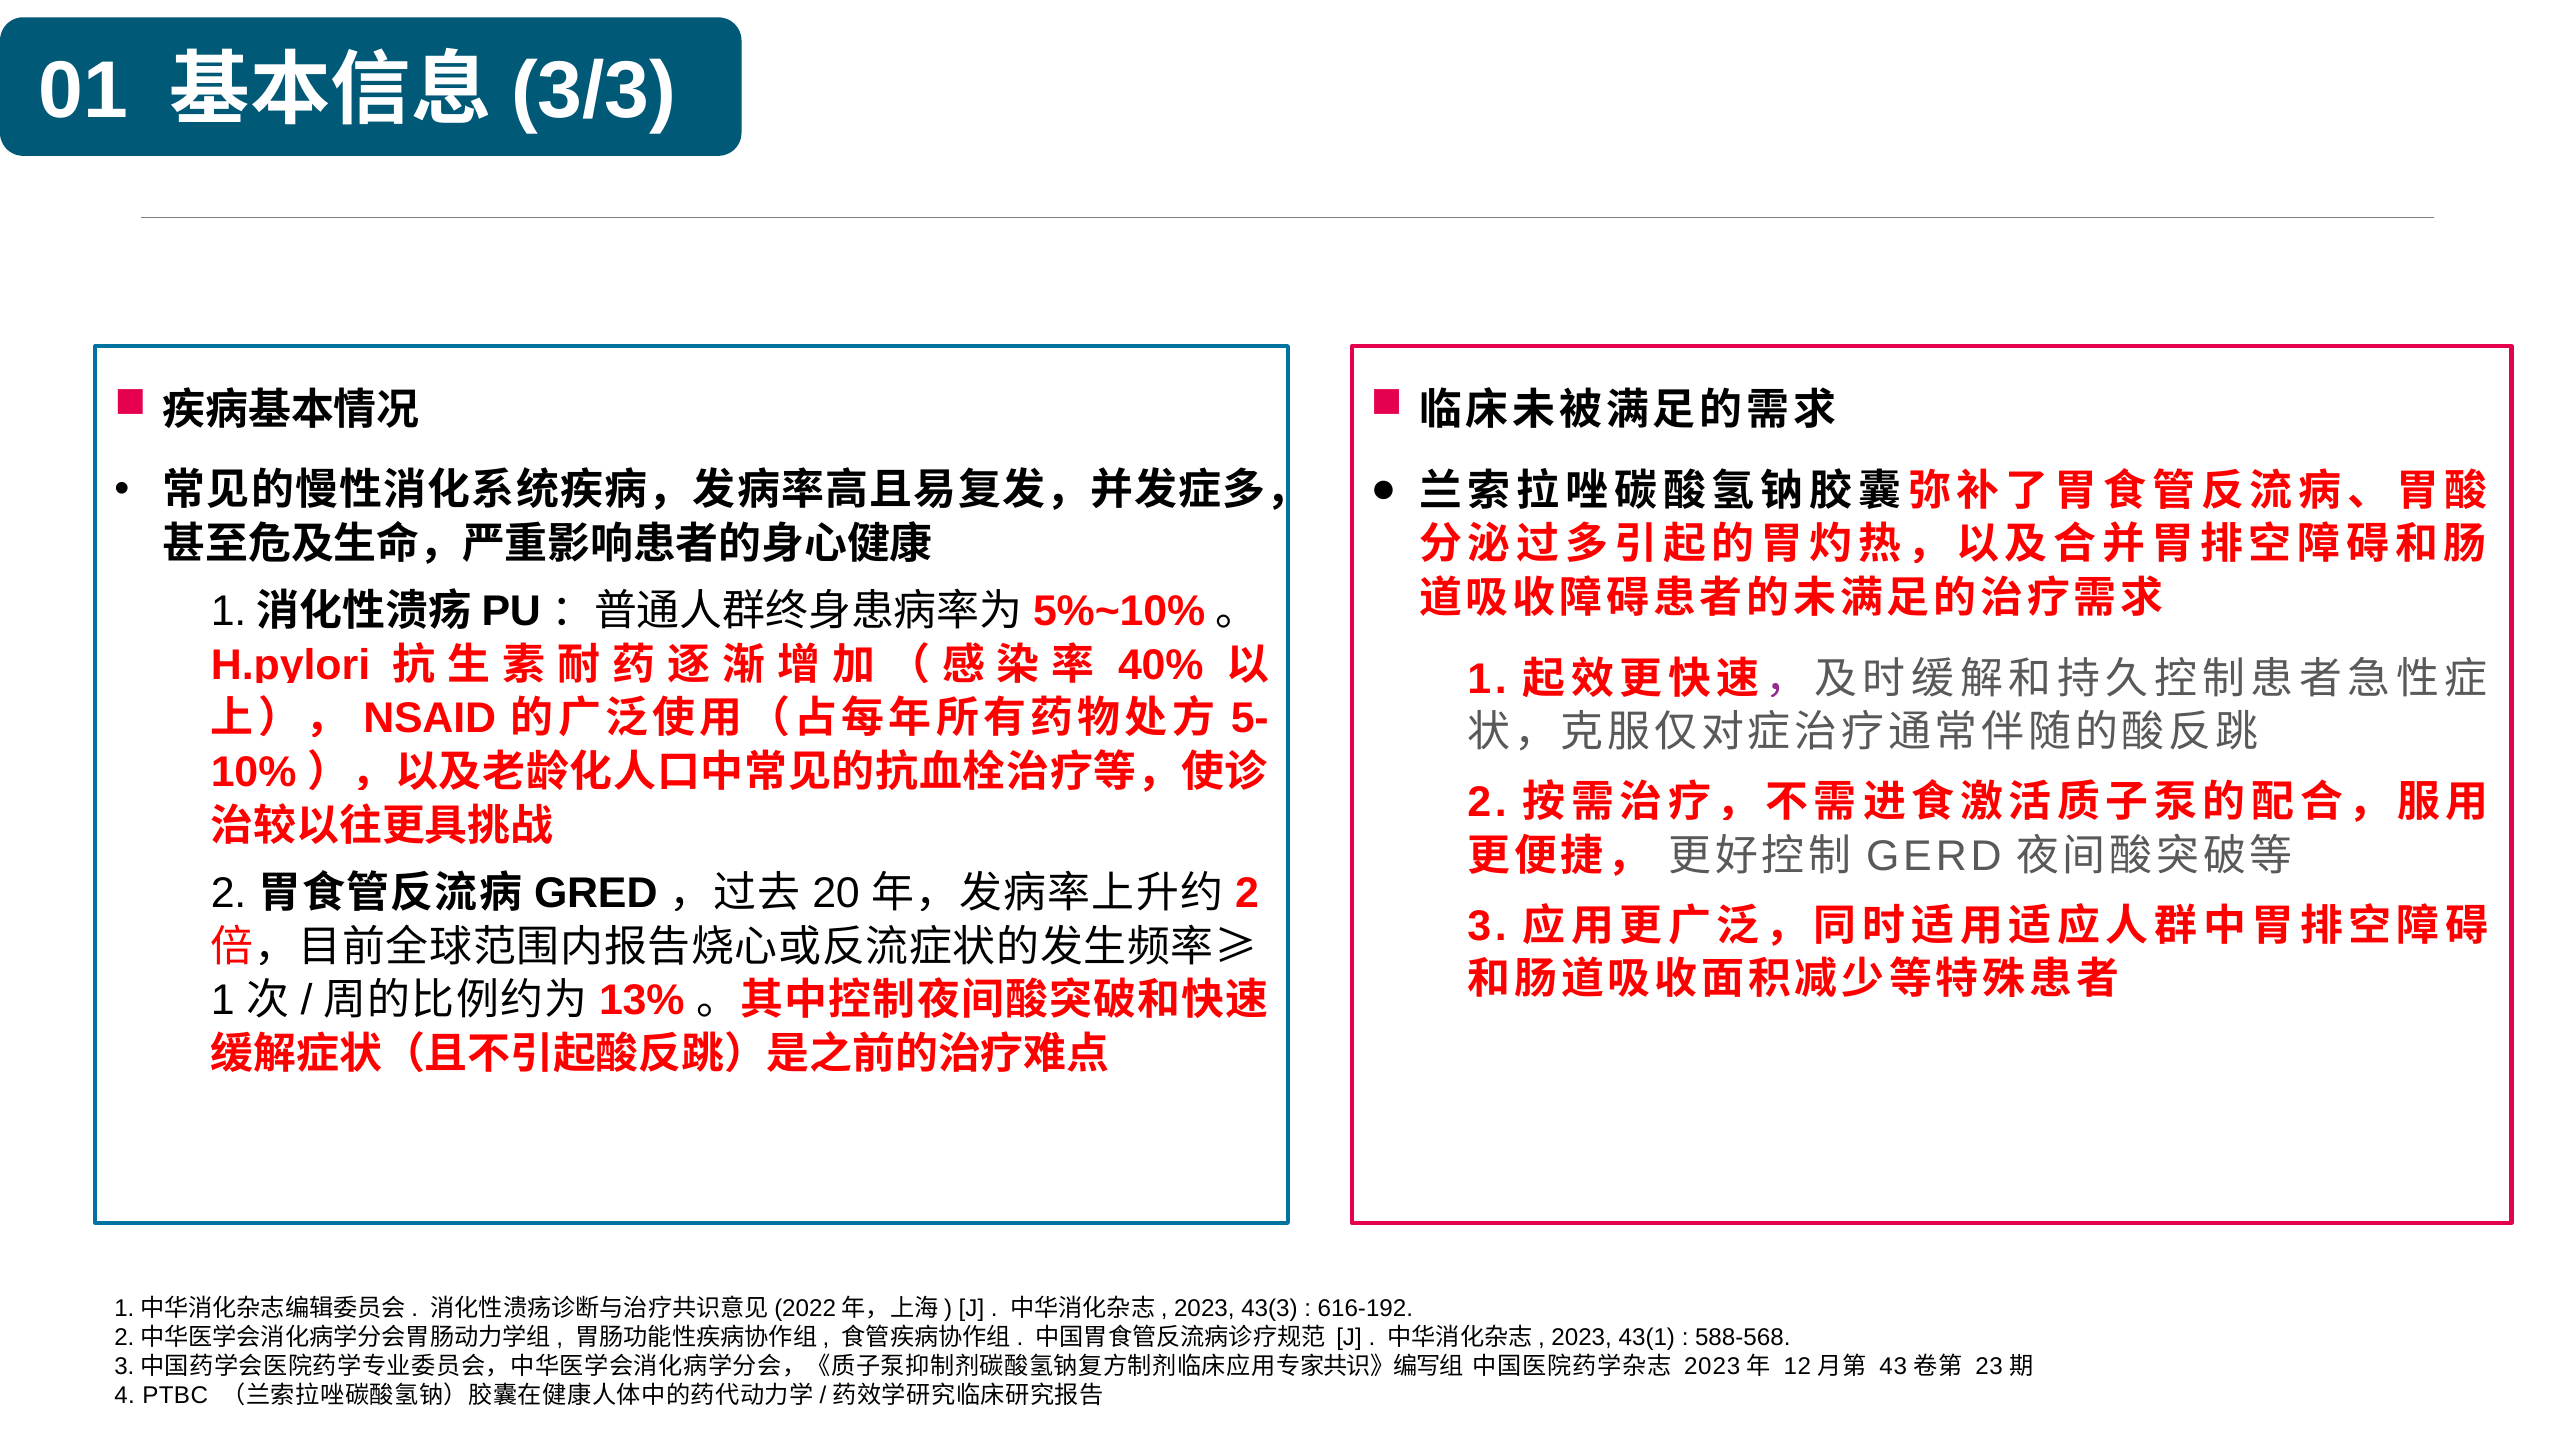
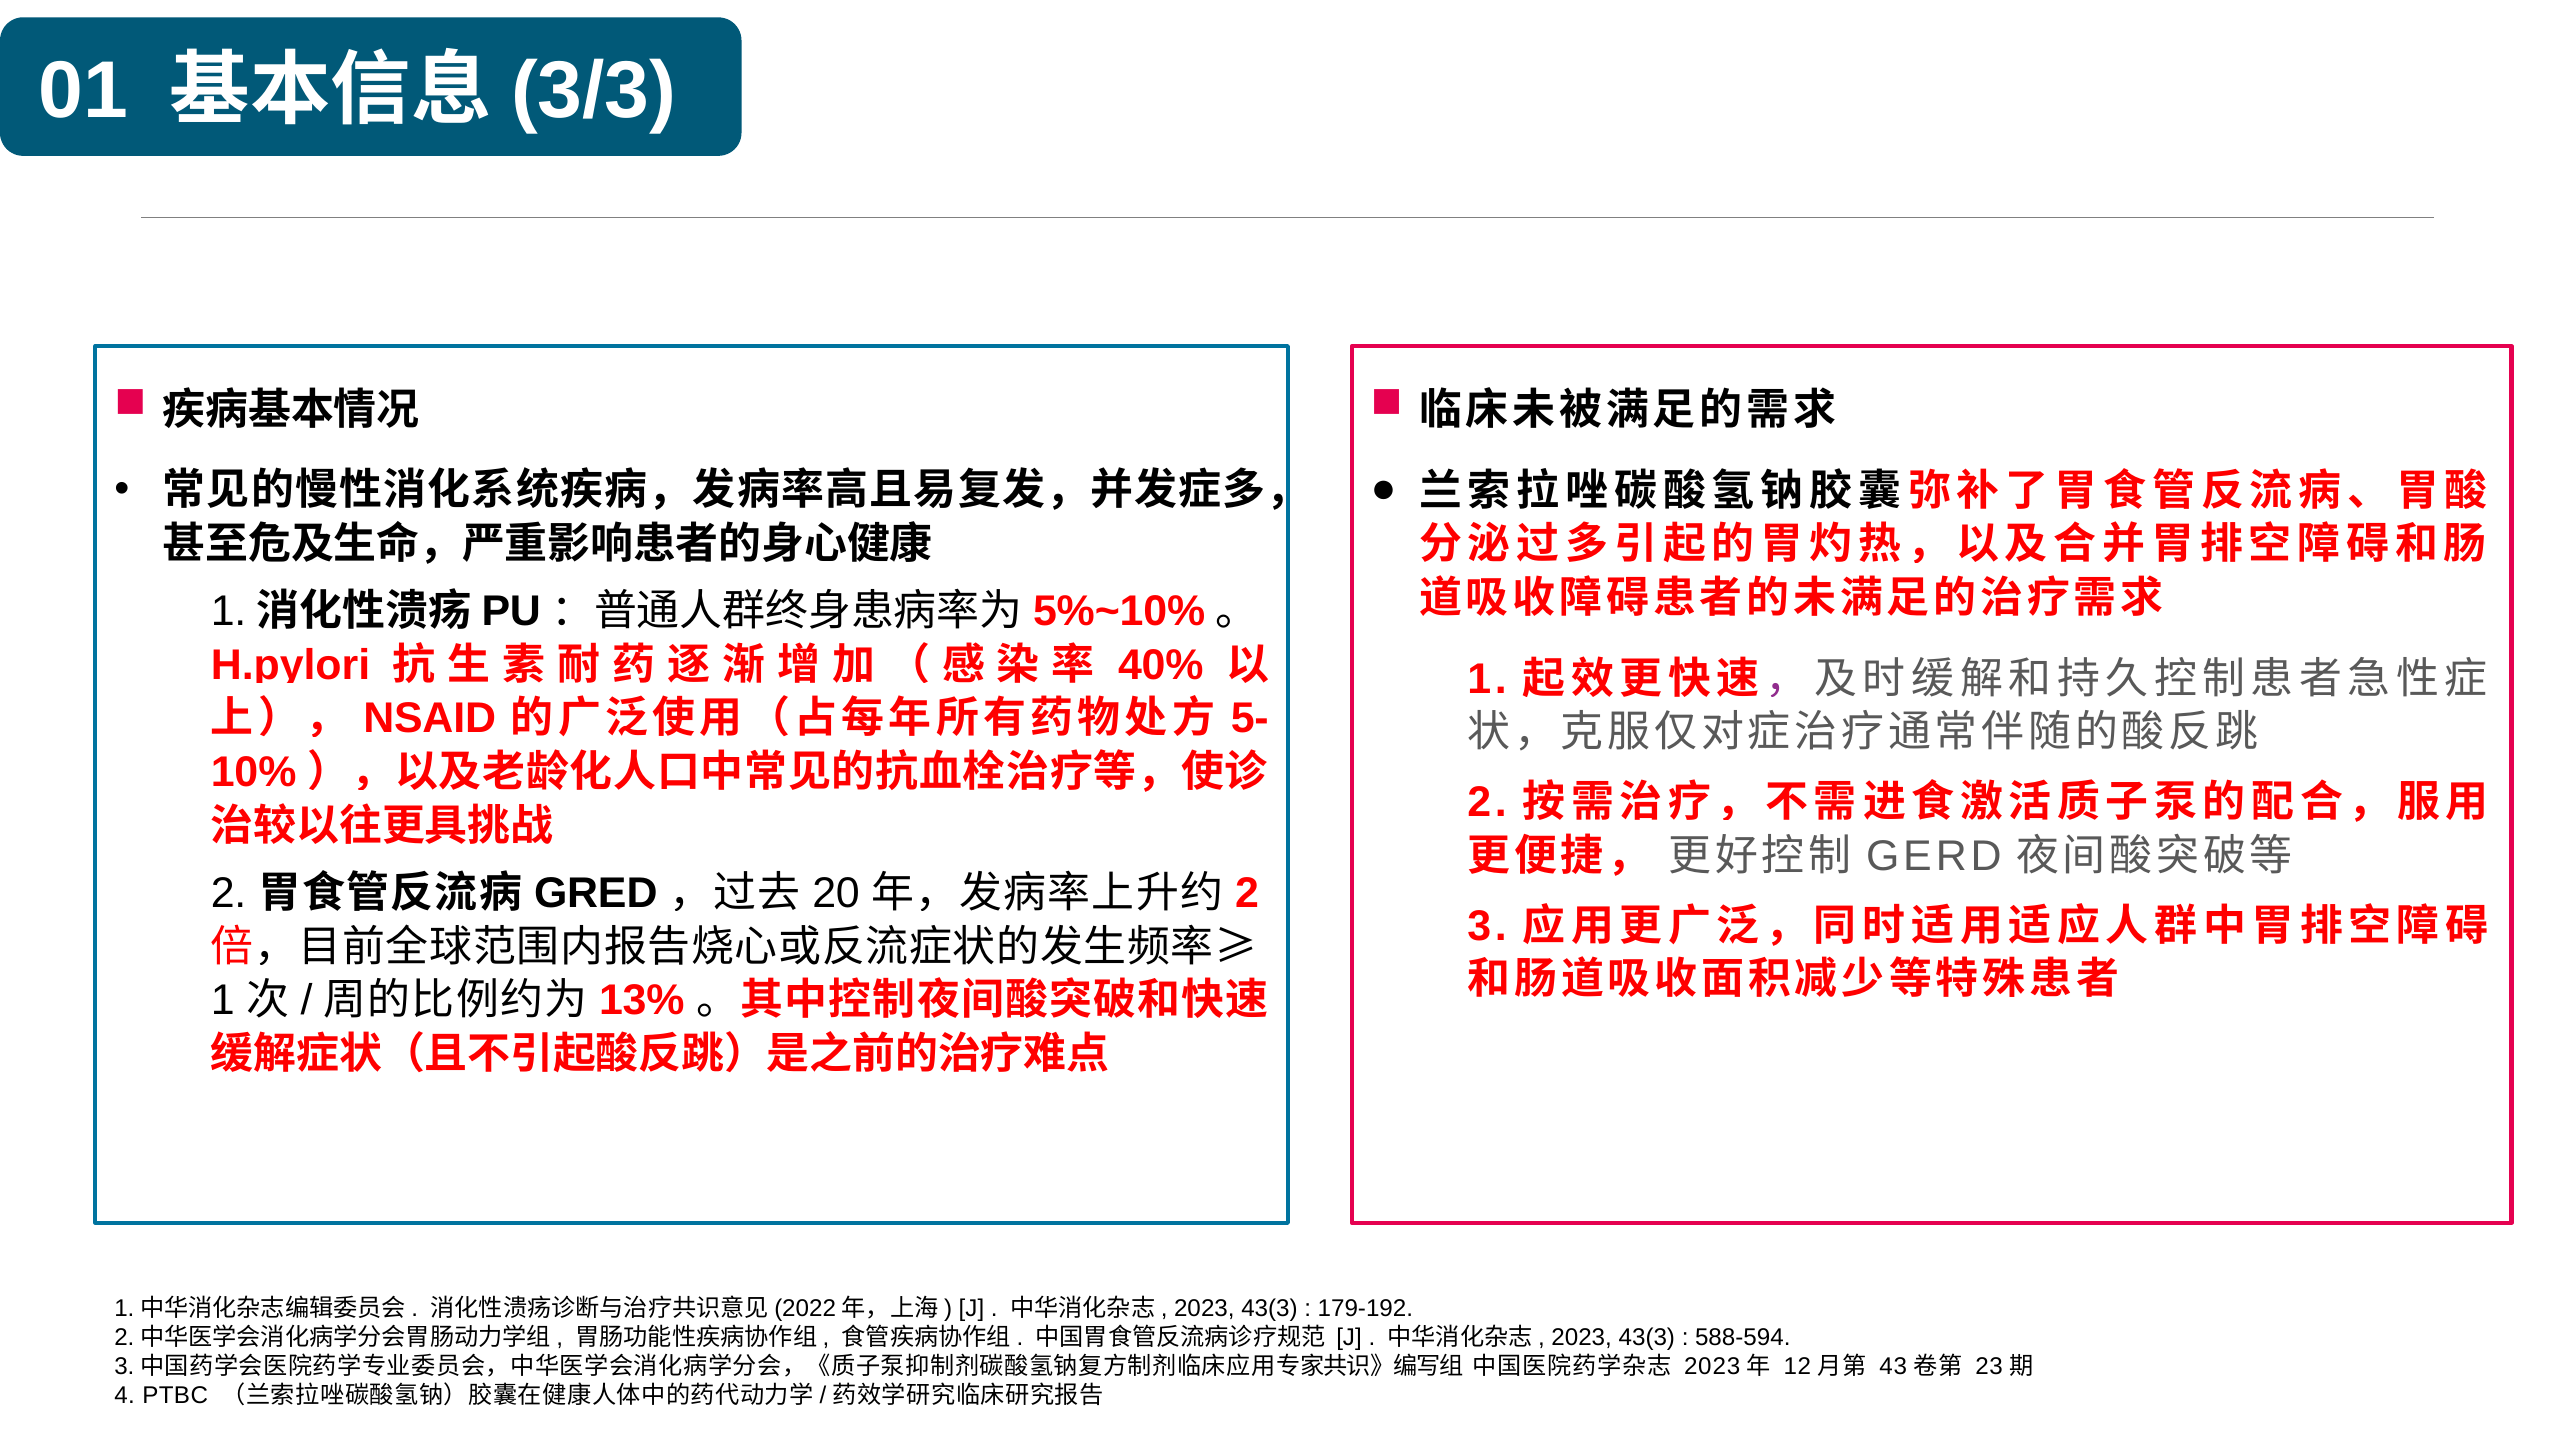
616-192: 616-192 -> 179-192
43(1 at (1647, 1337): 43(1 -> 43(3
588-568: 588-568 -> 588-594
